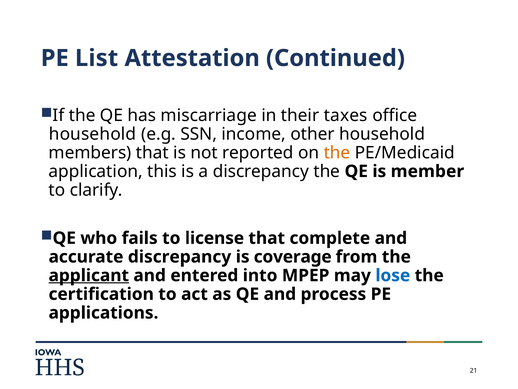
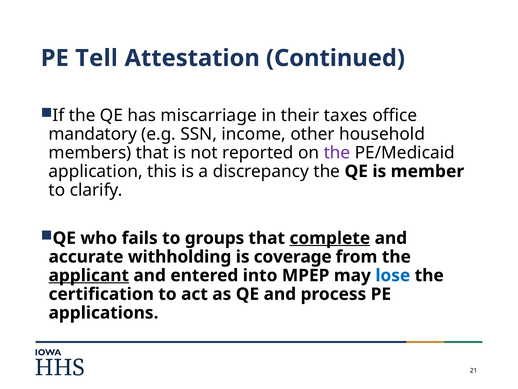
List: List -> Tell
household at (93, 134): household -> mandatory
the at (337, 153) colour: orange -> purple
license: license -> groups
complete underline: none -> present
accurate discrepancy: discrepancy -> withholding
